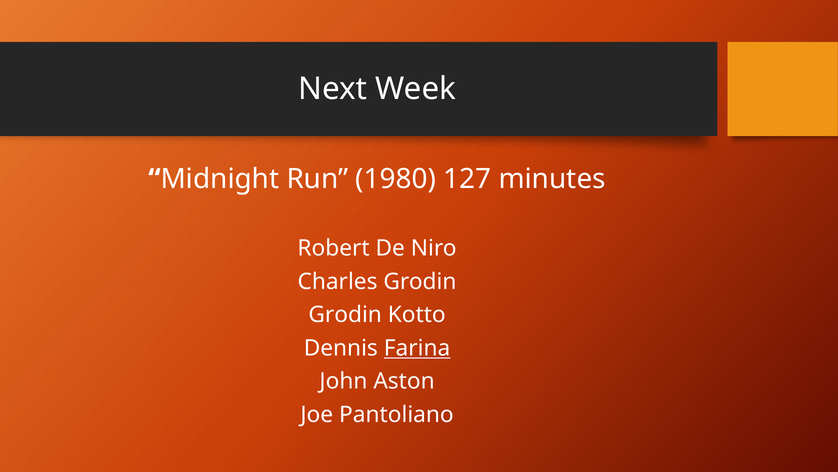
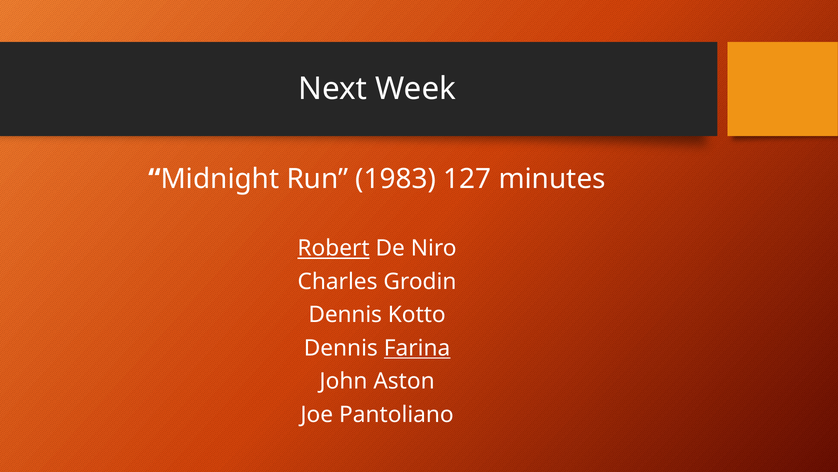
1980: 1980 -> 1983
Robert underline: none -> present
Grodin at (345, 314): Grodin -> Dennis
